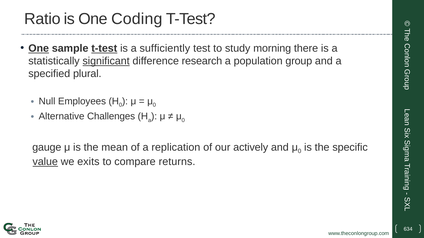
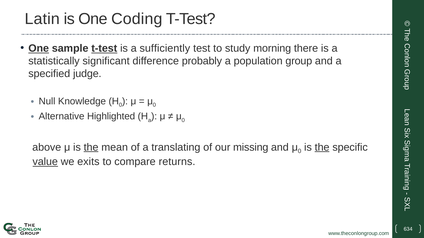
Ratio: Ratio -> Latin
significant underline: present -> none
research: research -> probably
plural: plural -> judge
Employees: Employees -> Knowledge
Challenges: Challenges -> Highlighted
gauge: gauge -> above
the at (91, 148) underline: none -> present
replication: replication -> translating
actively: actively -> missing
the at (322, 148) underline: none -> present
